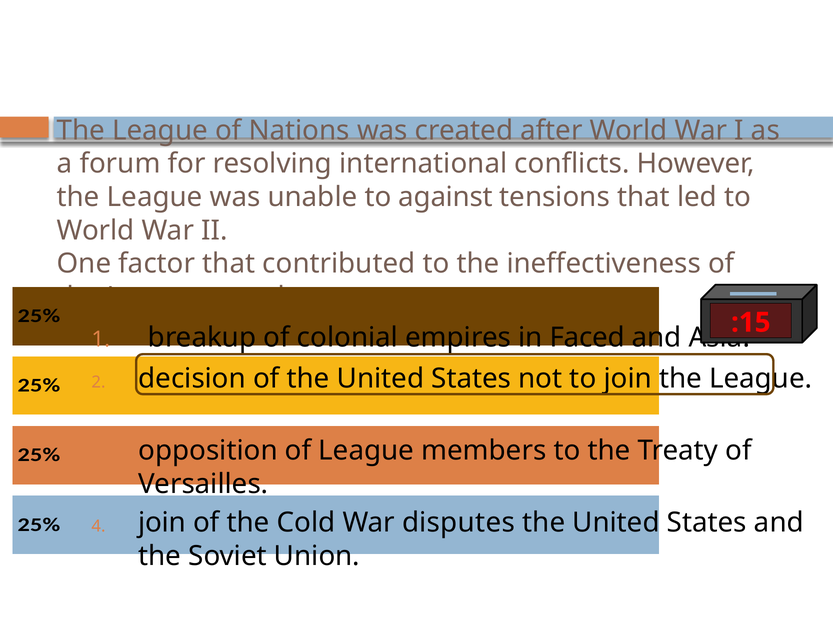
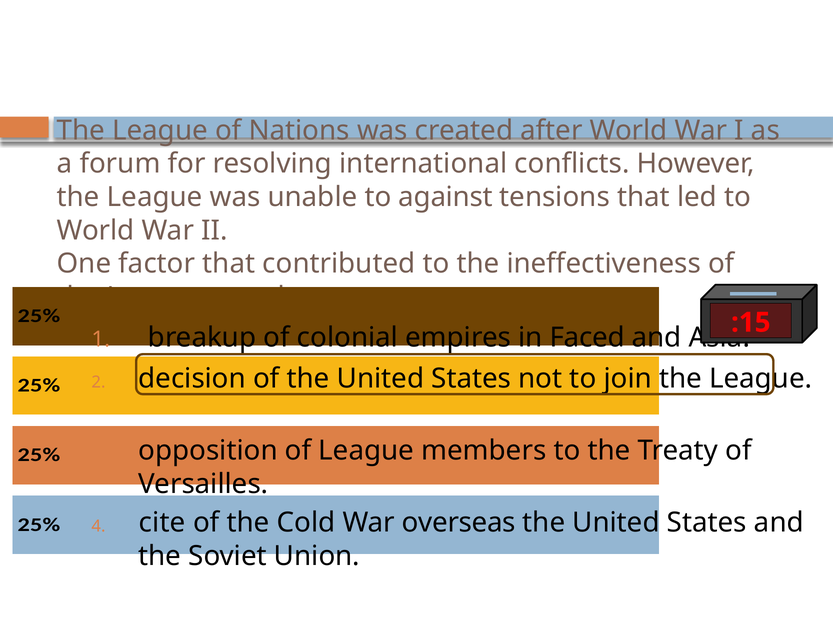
join at (162, 523): join -> cite
disputes: disputes -> overseas
